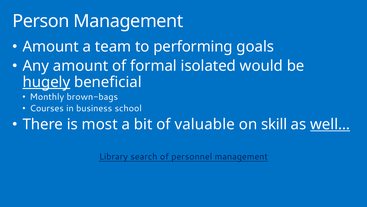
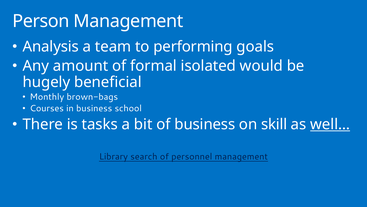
Amount at (51, 46): Amount -> Analysis
hugely underline: present -> none
most: most -> tasks
of valuable: valuable -> business
